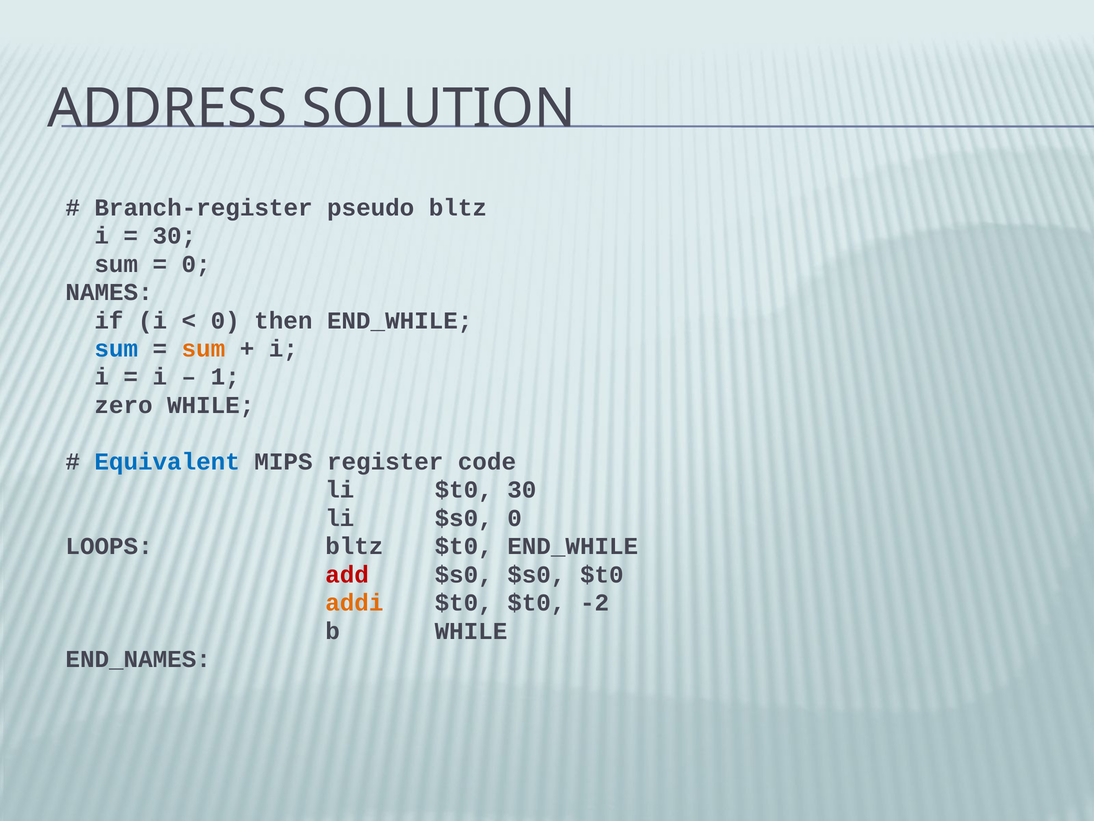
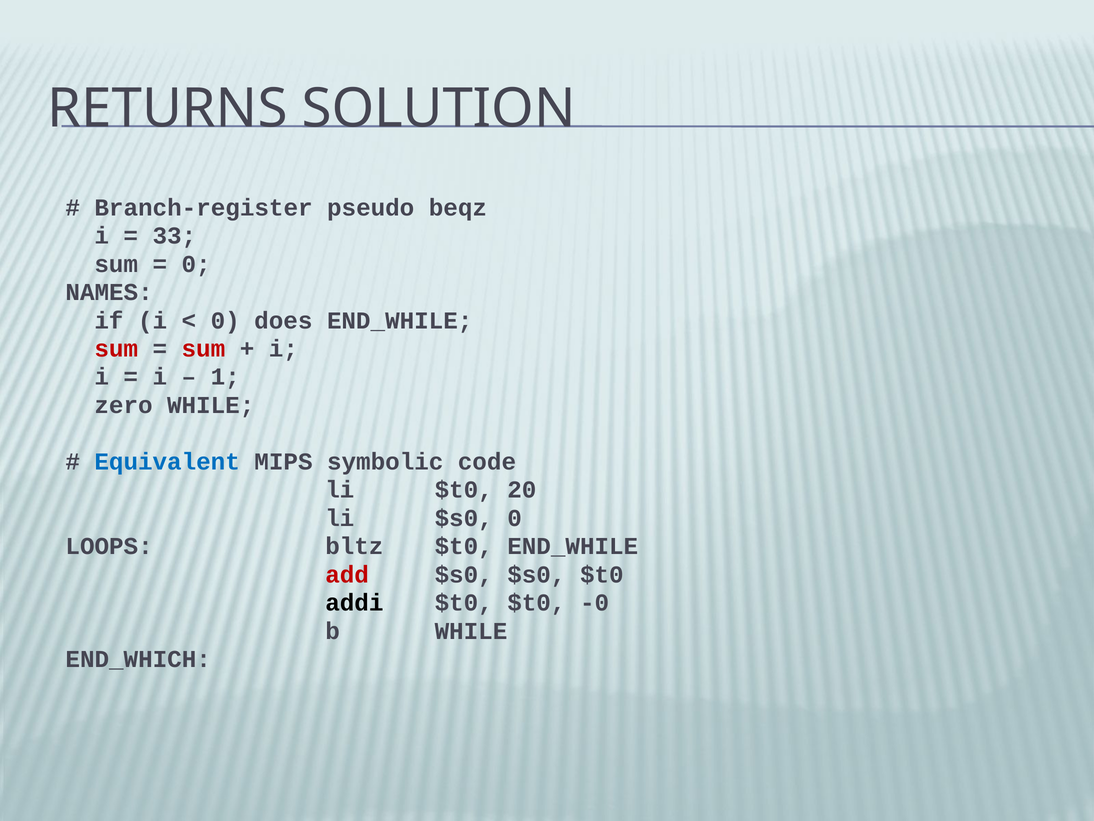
ADDRESS: ADDRESS -> RETURNS
pseudo bltz: bltz -> beqz
30 at (174, 236): 30 -> 33
then: then -> does
sum at (116, 349) colour: blue -> red
sum at (203, 349) colour: orange -> red
register: register -> symbolic
$t0 30: 30 -> 20
addi colour: orange -> black
-2: -2 -> -0
END_NAMES: END_NAMES -> END_WHICH
